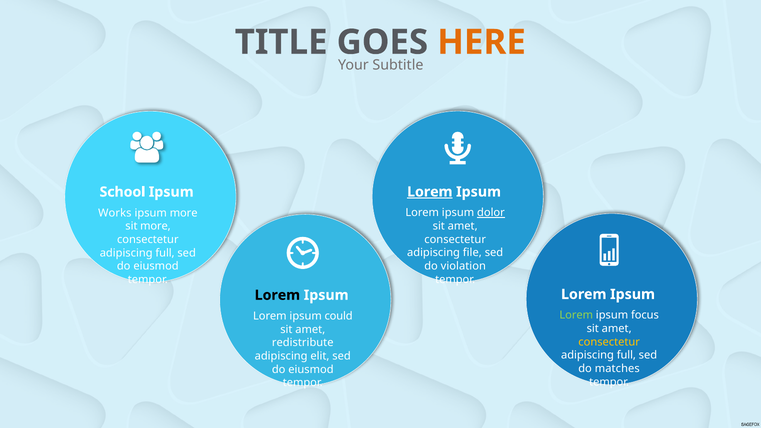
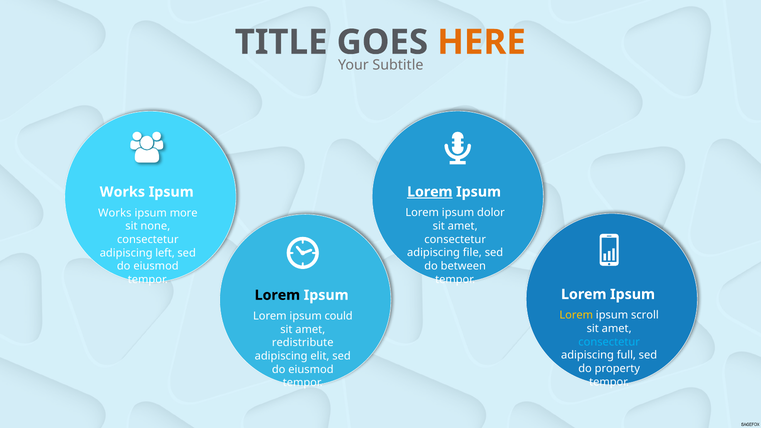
School at (122, 192): School -> Works
dolor underline: present -> none
sit more: more -> none
full at (165, 253): full -> left
violation: violation -> between
Lorem at (576, 315) colour: light green -> yellow
focus: focus -> scroll
consectetur at (609, 342) colour: yellow -> light blue
matches: matches -> property
